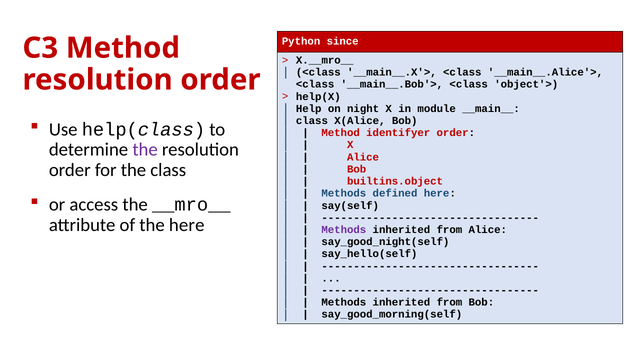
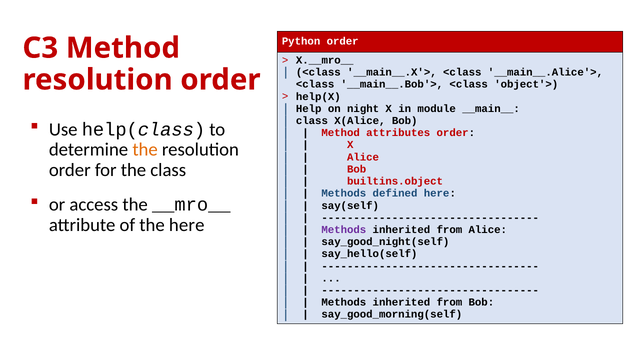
Python since: since -> order
identifyer: identifyer -> attributes
the at (145, 150) colour: purple -> orange
